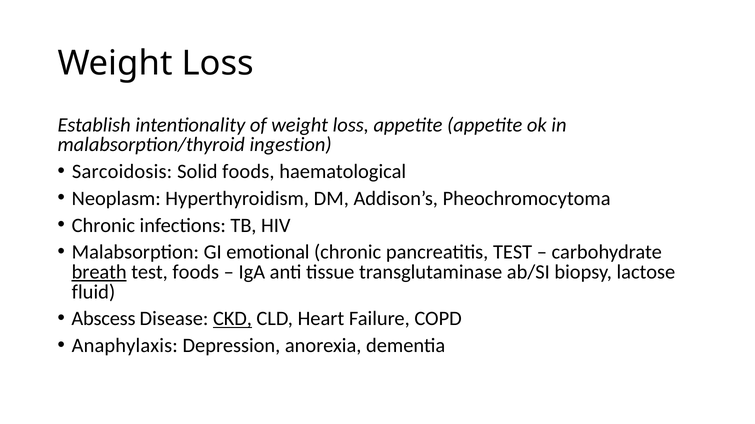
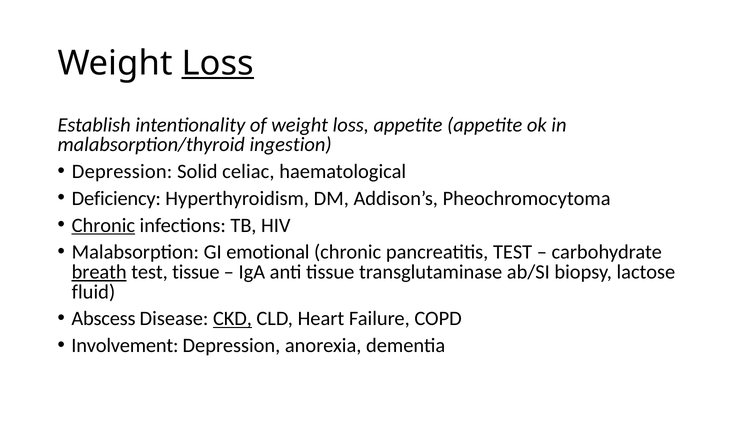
Loss at (218, 63) underline: none -> present
Sarcoidosis at (122, 172): Sarcoidosis -> Depression
Solid foods: foods -> celiac
Neoplasm: Neoplasm -> Deficiency
Chronic at (103, 226) underline: none -> present
test foods: foods -> tissue
Anaphylaxis: Anaphylaxis -> Involvement
